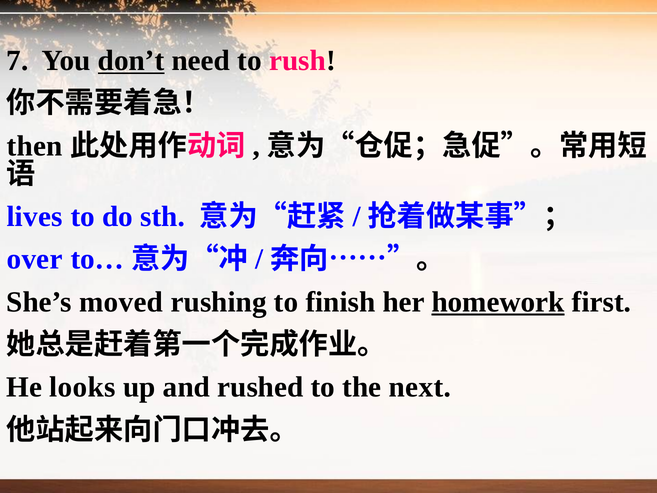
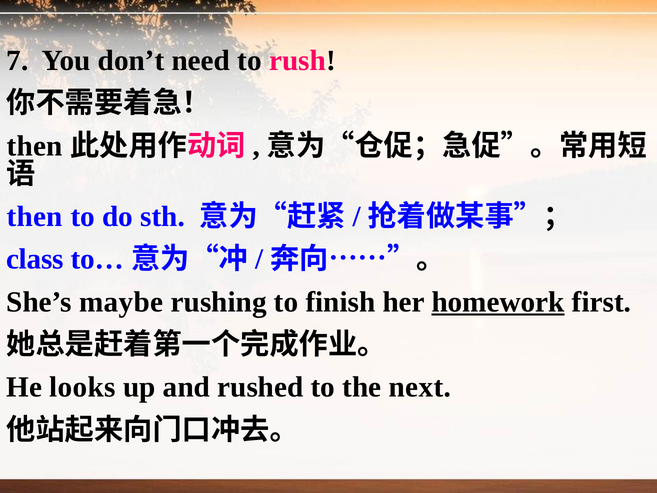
don’t underline: present -> none
lives at (35, 217): lives -> then
over: over -> class
moved: moved -> maybe
